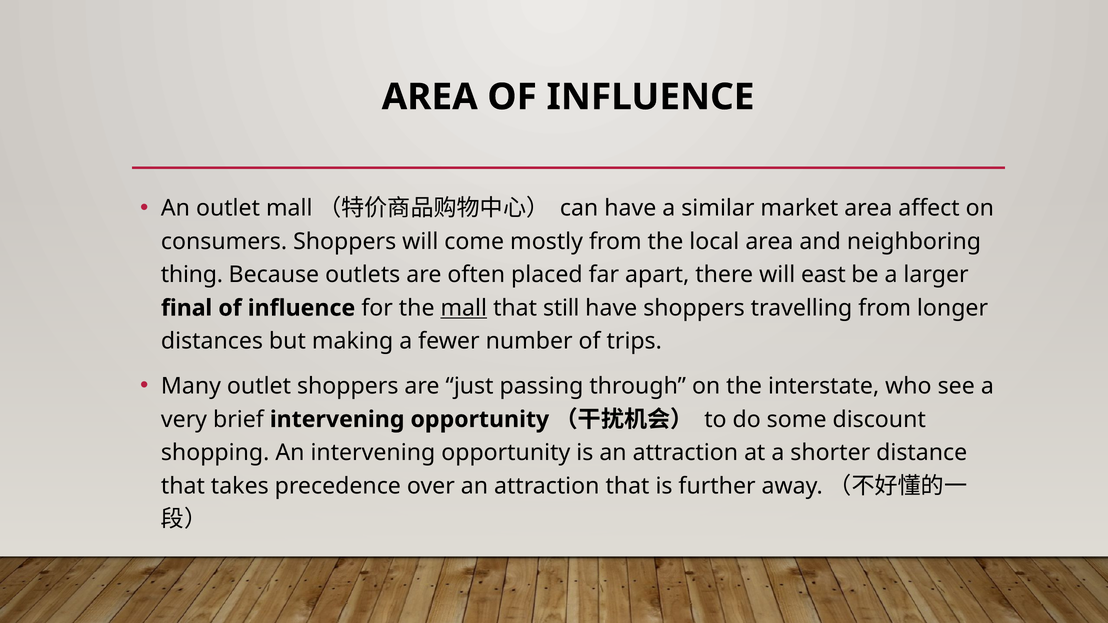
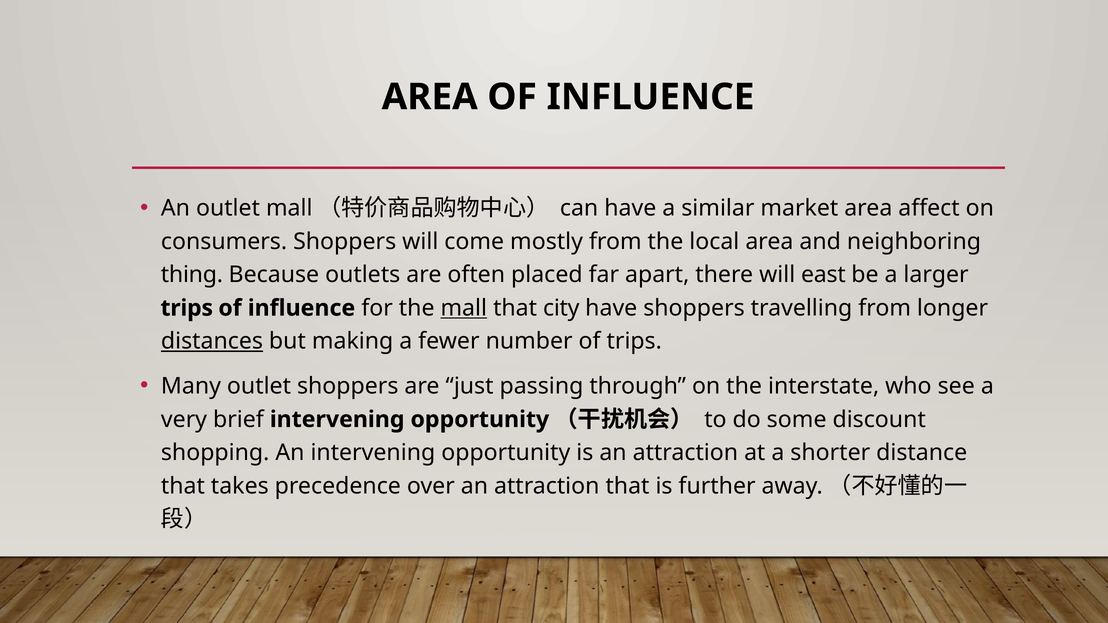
final at (187, 308): final -> trips
still: still -> city
distances underline: none -> present
